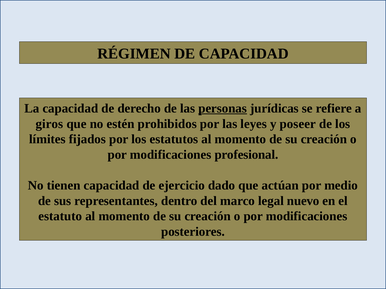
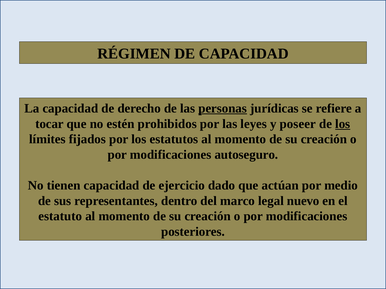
giros: giros -> tocar
los at (343, 124) underline: none -> present
profesional: profesional -> autoseguro
